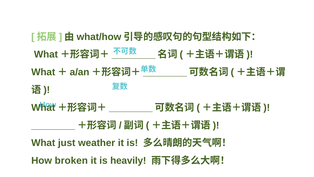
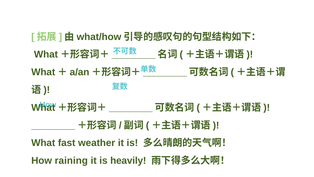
just: just -> fast
broken: broken -> raining
